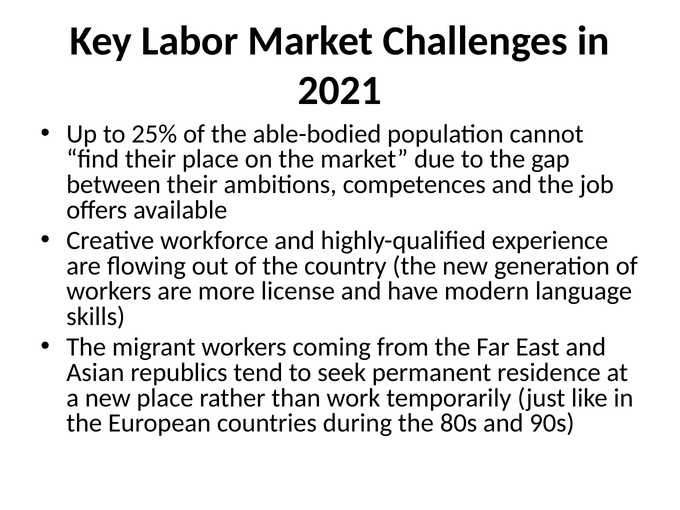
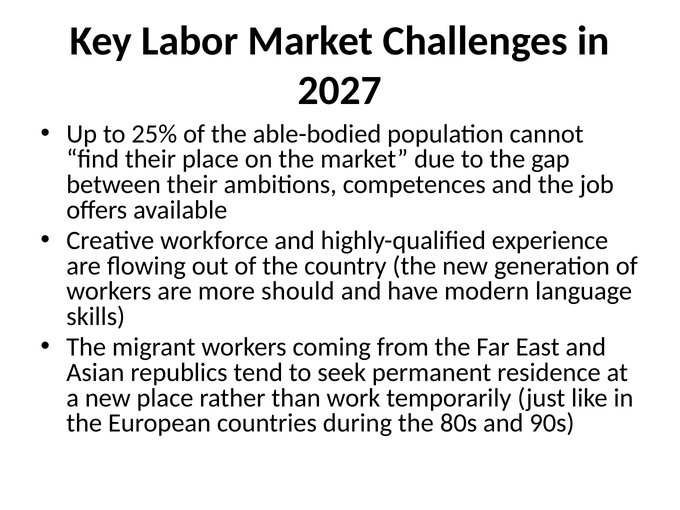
2021: 2021 -> 2027
license: license -> should
